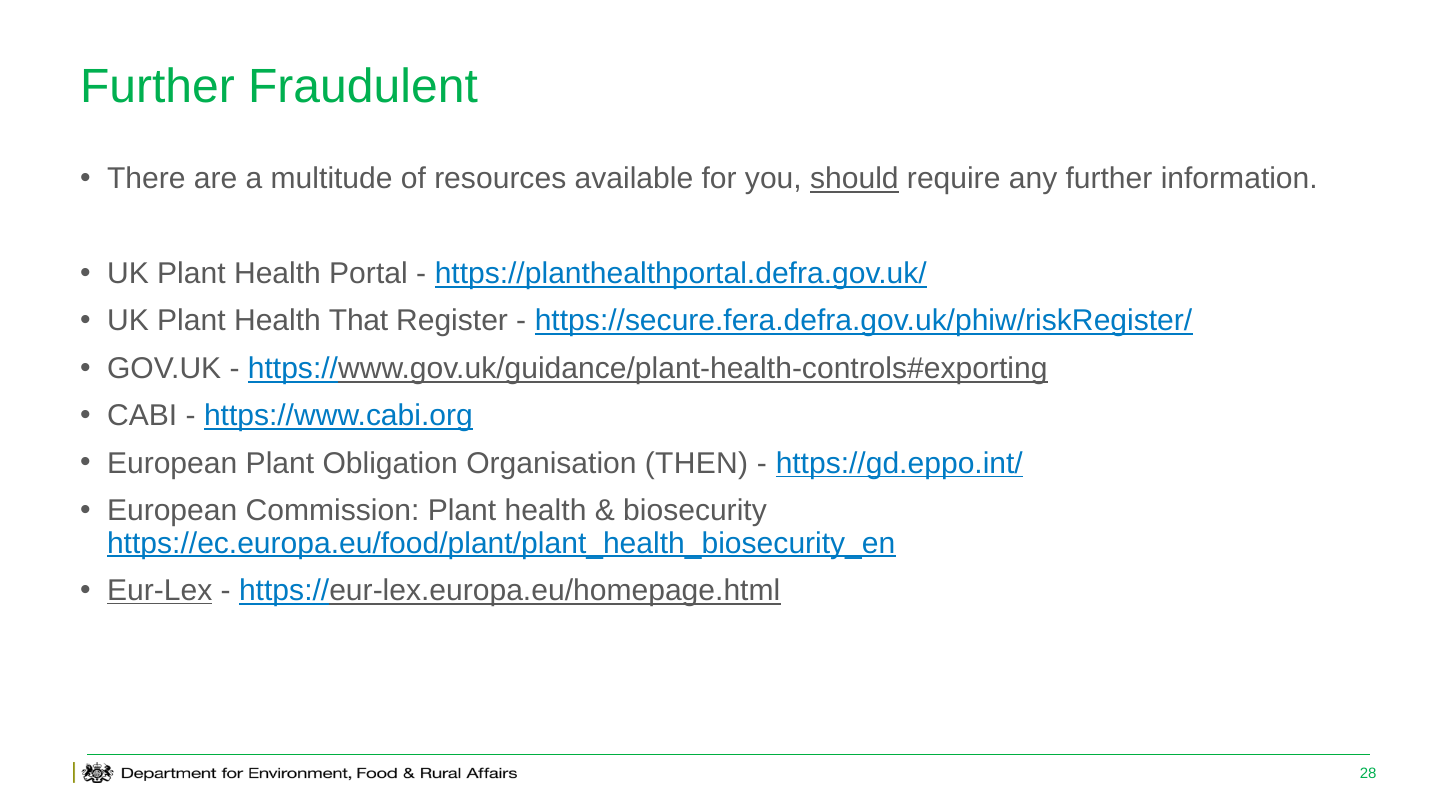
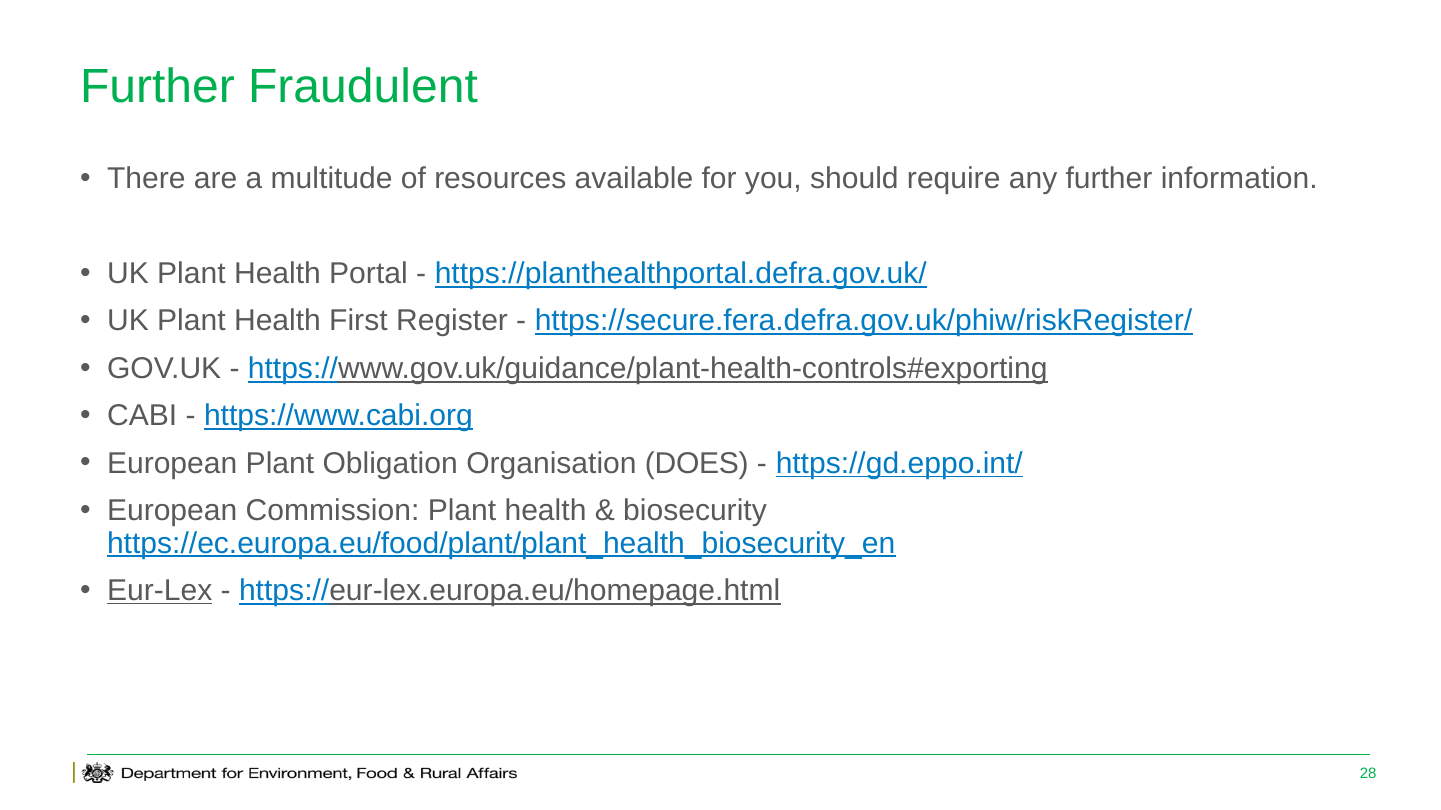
should underline: present -> none
That: That -> First
THEN: THEN -> DOES
